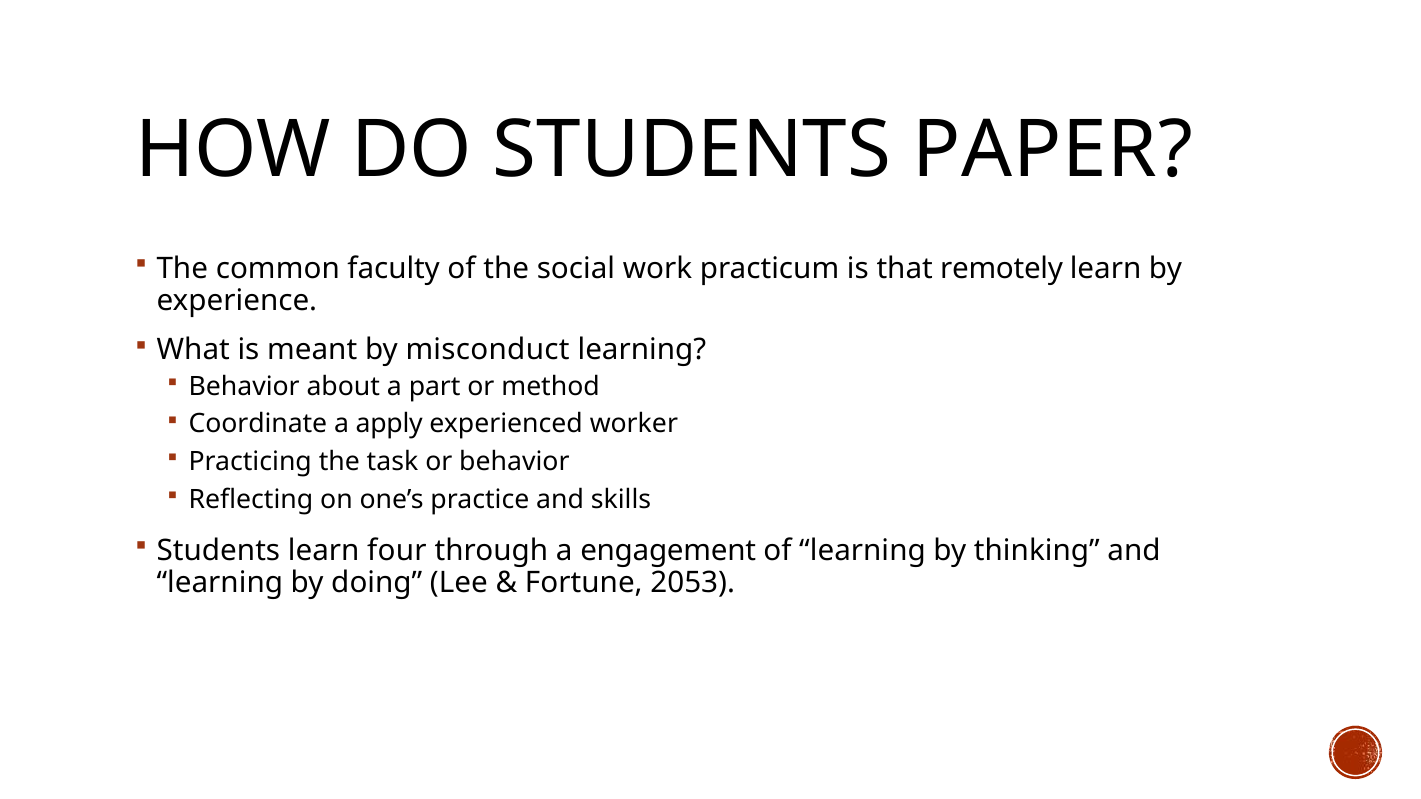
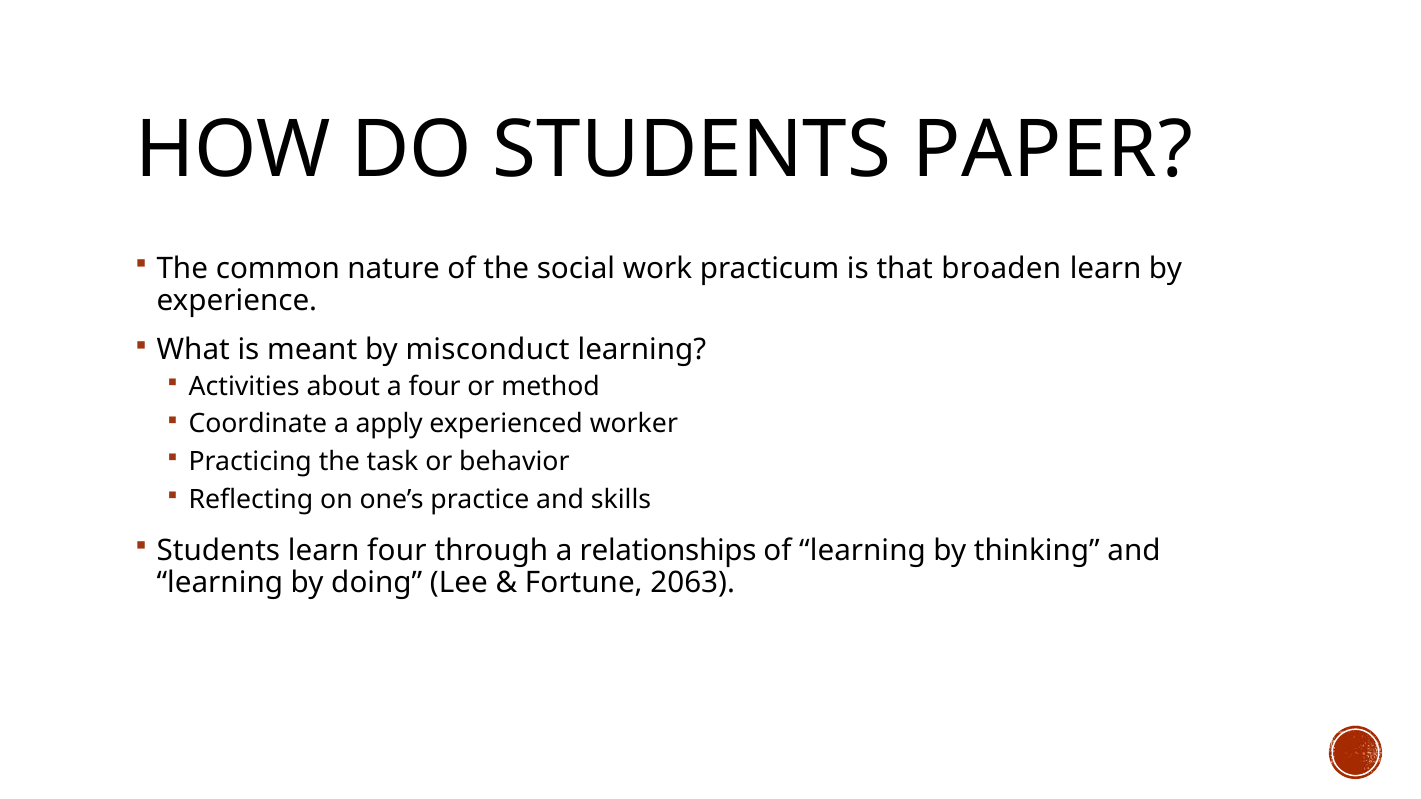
faculty: faculty -> nature
remotely: remotely -> broaden
Behavior at (244, 387): Behavior -> Activities
a part: part -> four
engagement: engagement -> relationships
2053: 2053 -> 2063
